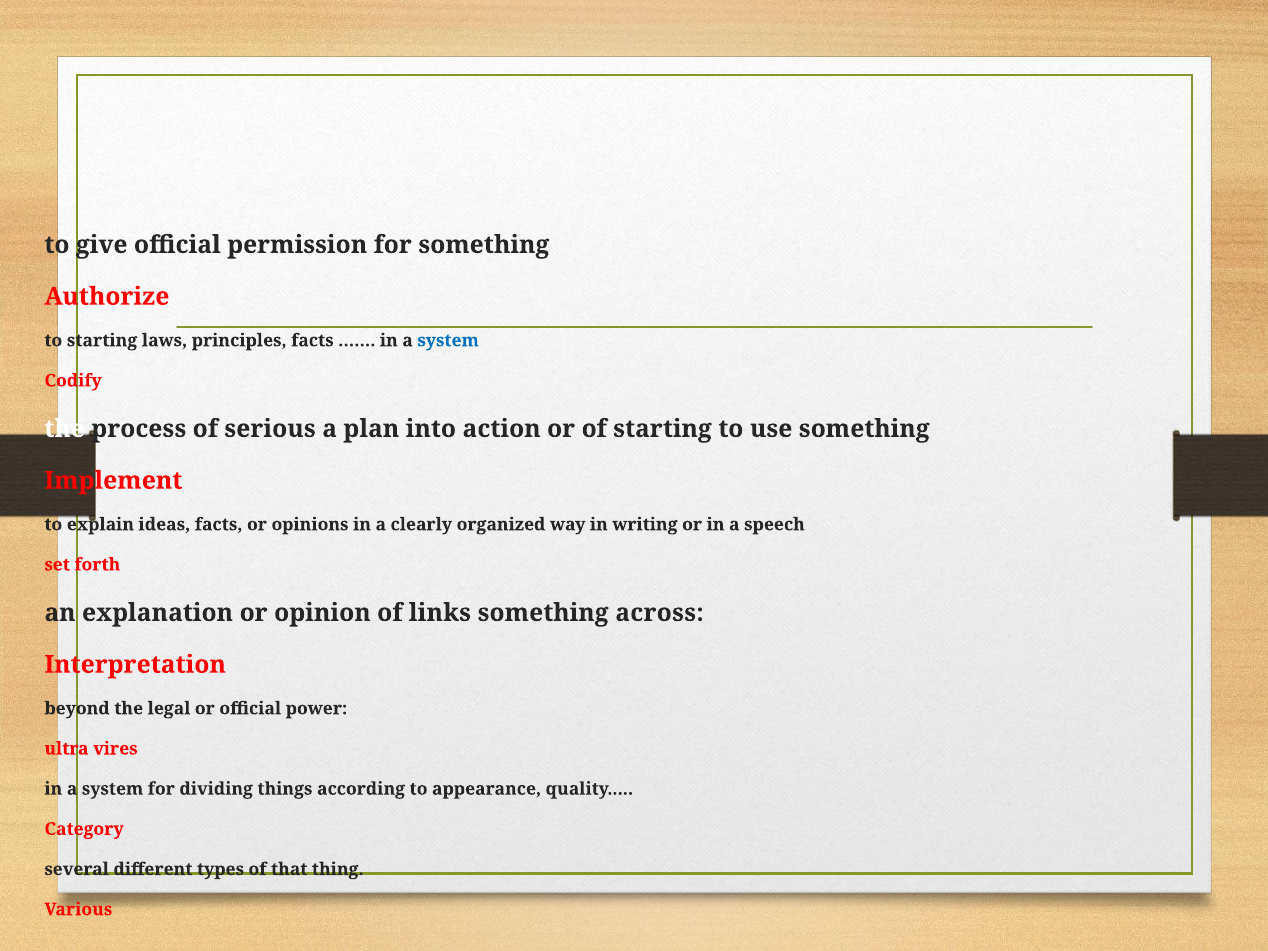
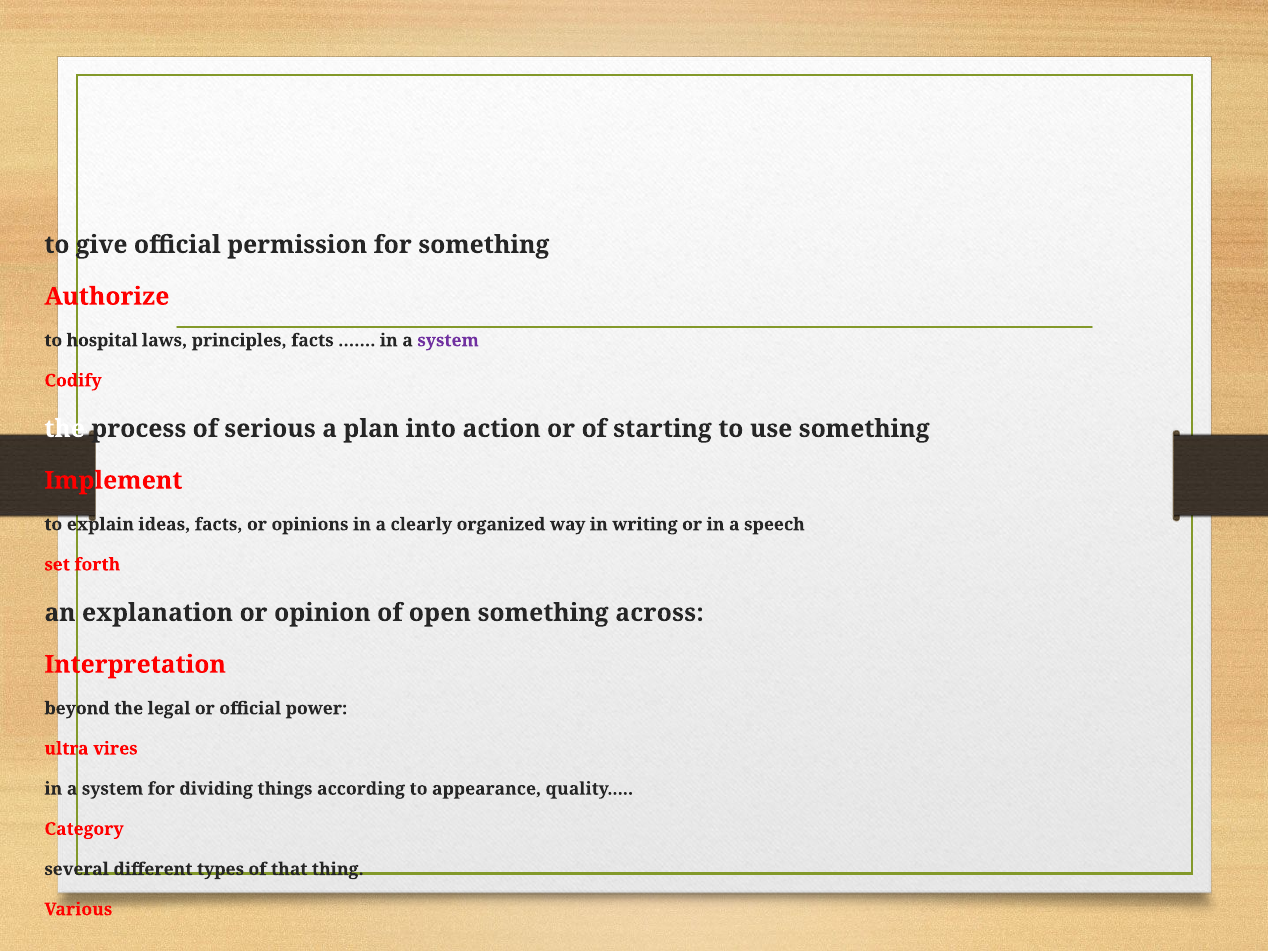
to starting: starting -> hospital
system at (448, 340) colour: blue -> purple
links: links -> open
